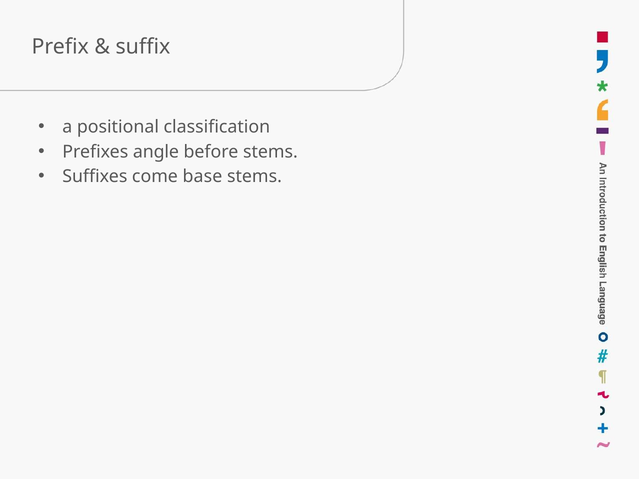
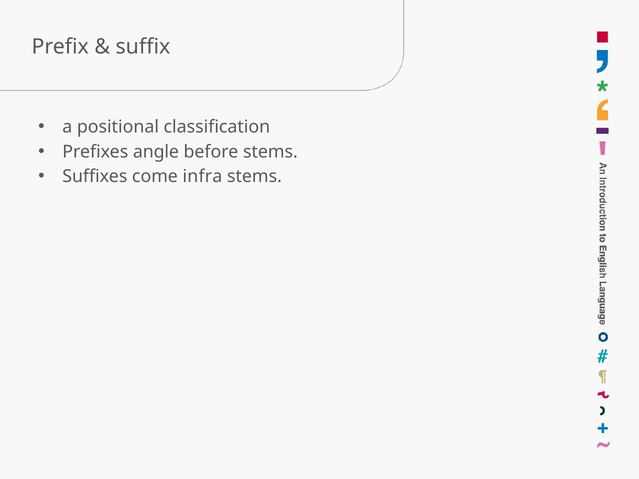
base: base -> infra
